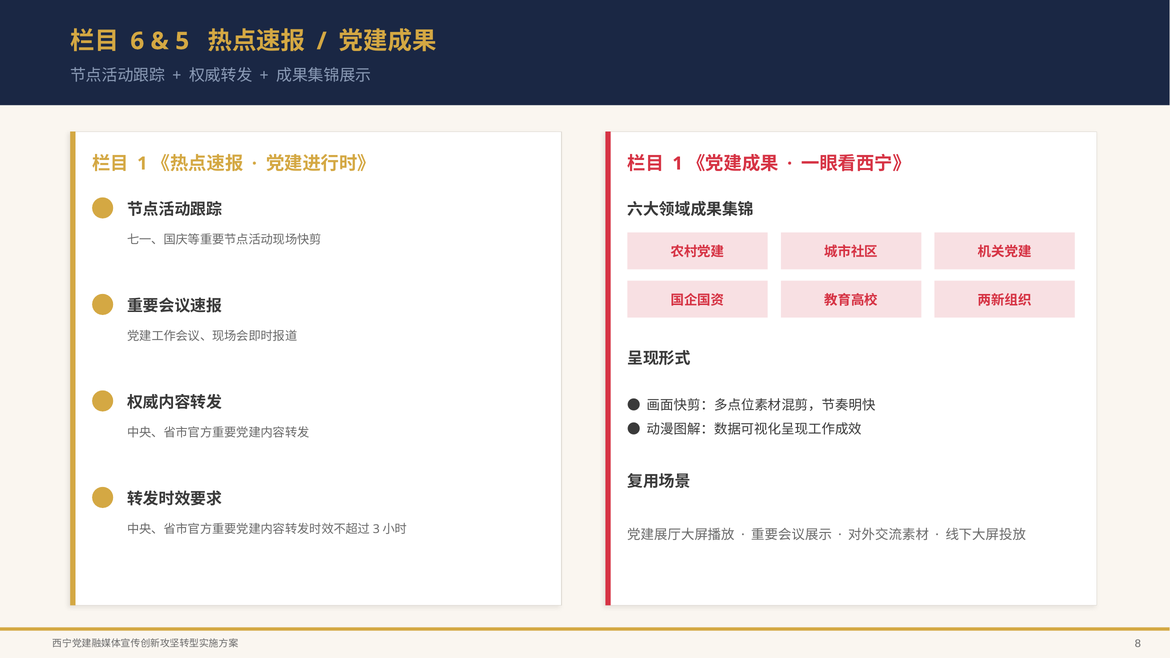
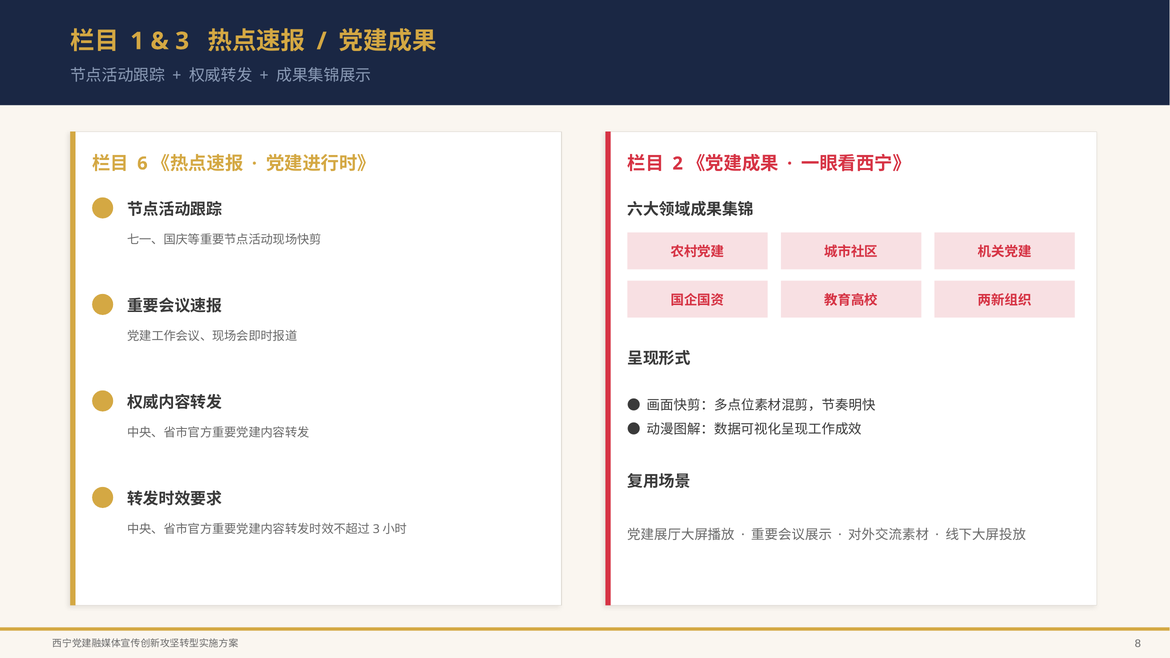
6: 6 -> 1
5: 5 -> 3
1 at (142, 164): 1 -> 6
1 at (678, 164): 1 -> 2
